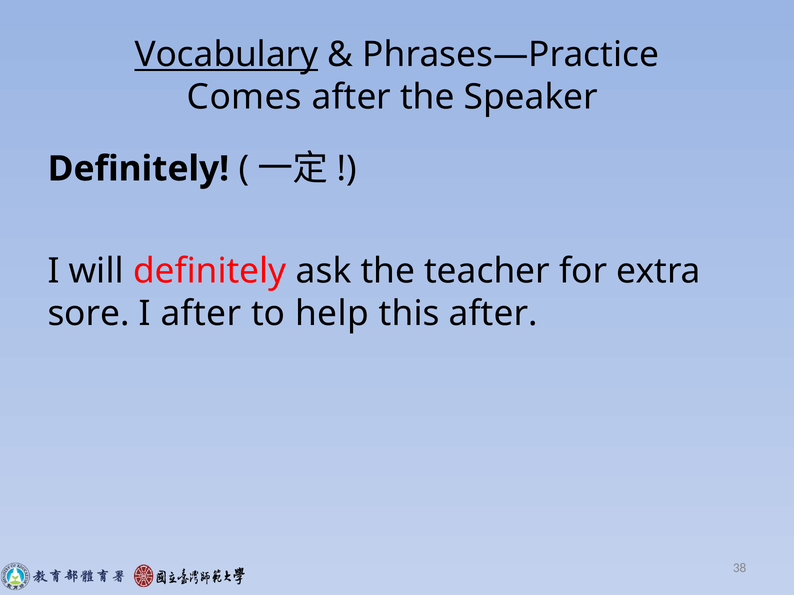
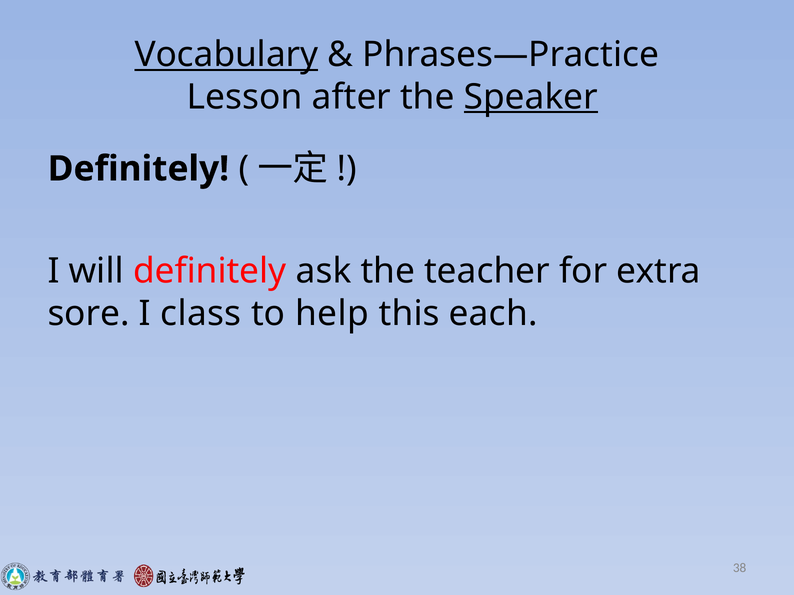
Comes: Comes -> Lesson
Speaker underline: none -> present
I after: after -> class
this after: after -> each
